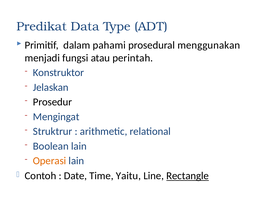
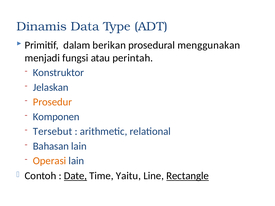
Predikat: Predikat -> Dinamis
pahami: pahami -> berikan
Prosedur colour: black -> orange
Mengingat: Mengingat -> Komponen
Struktrur: Struktrur -> Tersebut
Boolean: Boolean -> Bahasan
Date underline: none -> present
